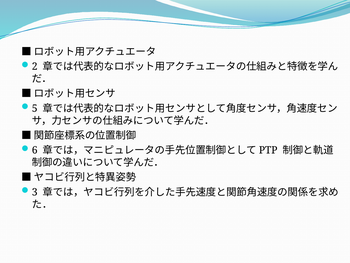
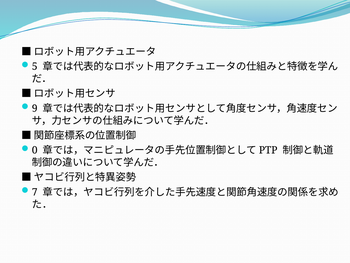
2: 2 -> 5
5: 5 -> 9
6: 6 -> 0
3: 3 -> 7
